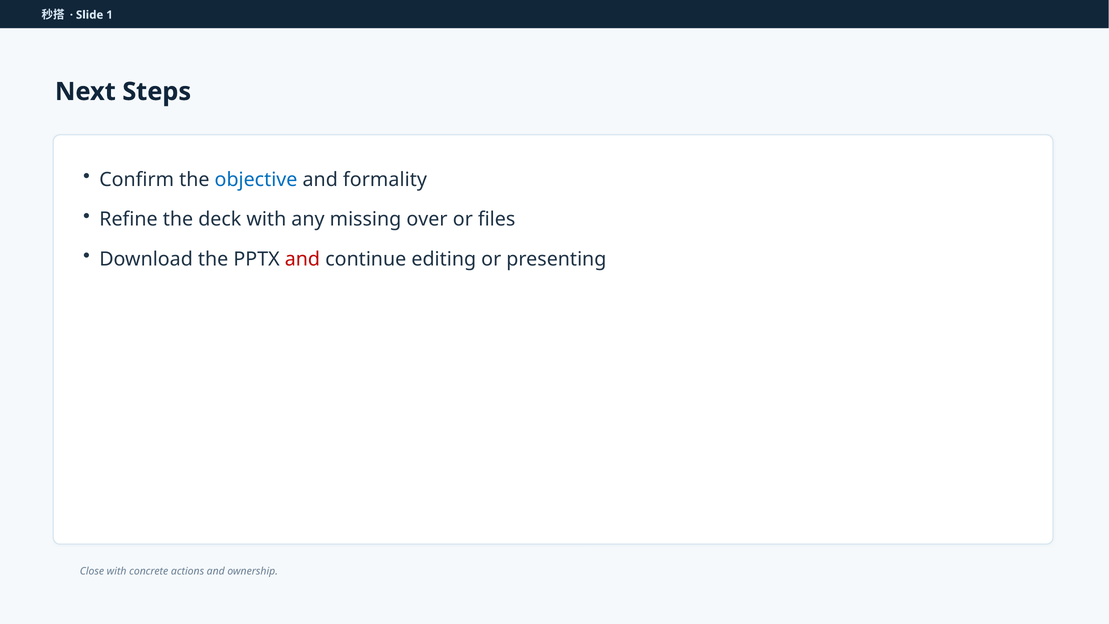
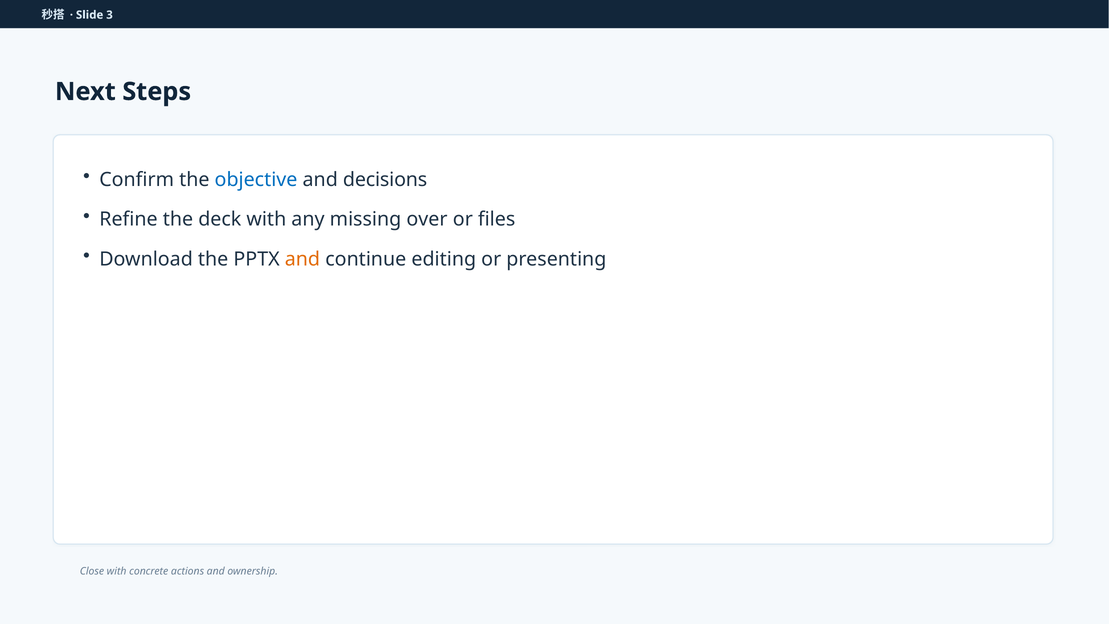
1: 1 -> 3
formality: formality -> decisions
and at (302, 259) colour: red -> orange
